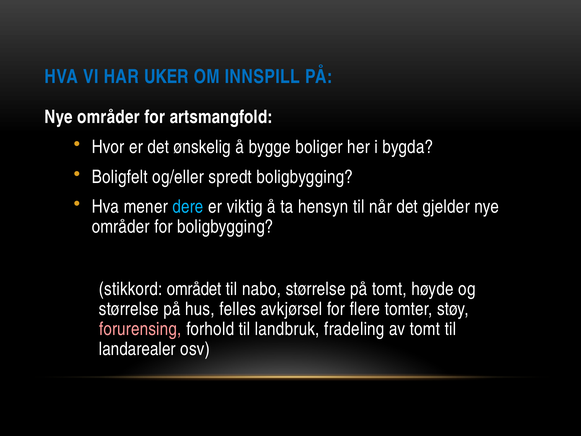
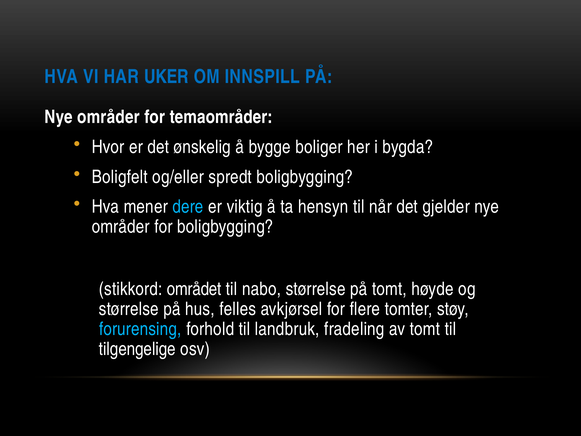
artsmangfold: artsmangfold -> temaområder
forurensing colour: pink -> light blue
landarealer: landarealer -> tilgengelige
